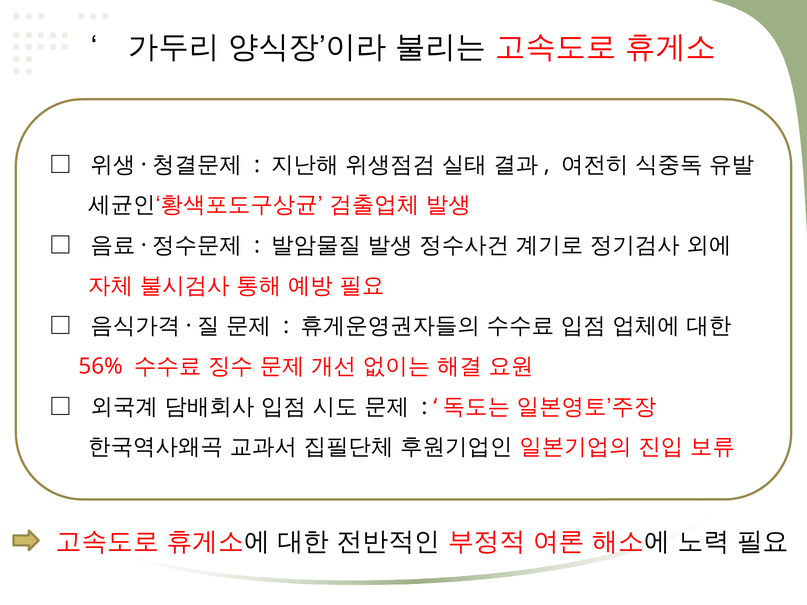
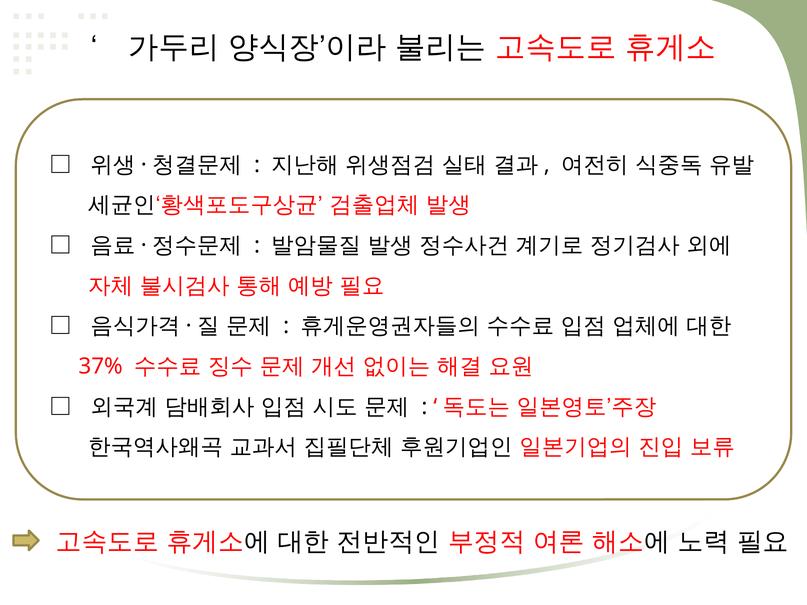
56%: 56% -> 37%
